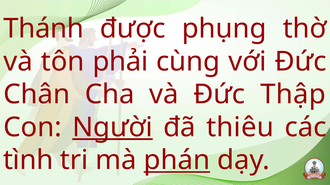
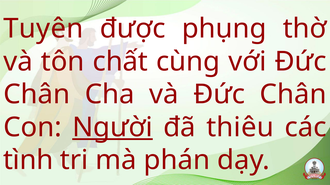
Thánh: Thánh -> Tuyên
phải: phải -> chất
và Đức Thập: Thập -> Chân
phán underline: present -> none
